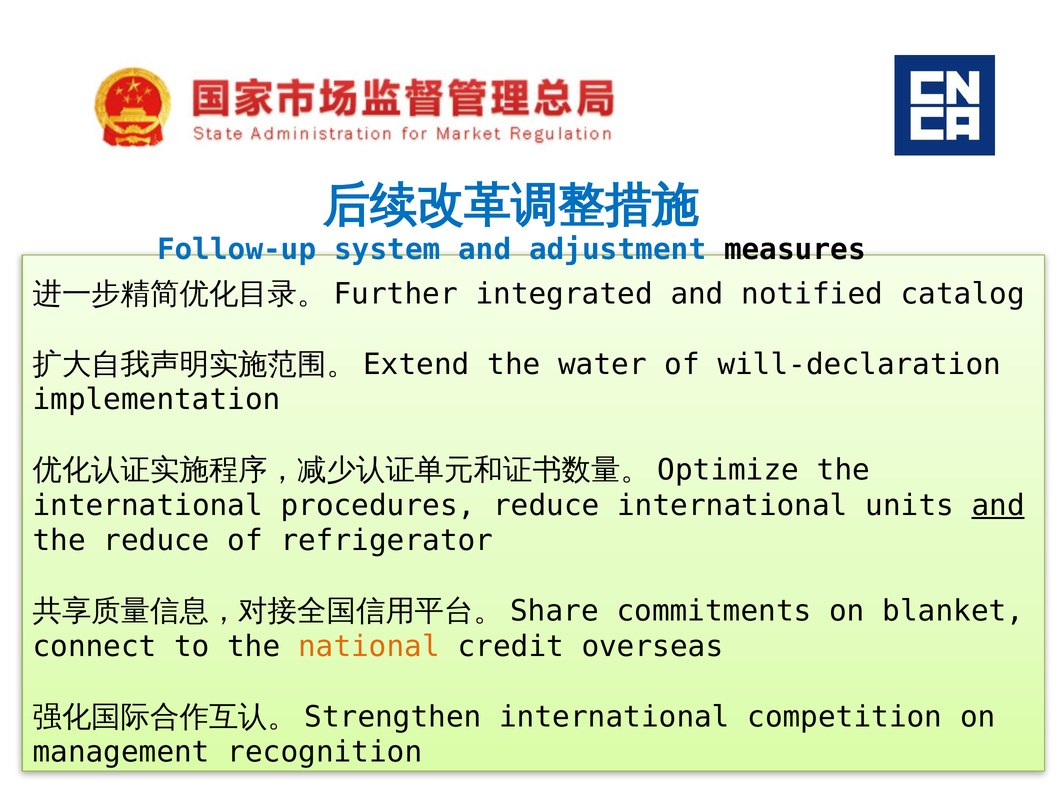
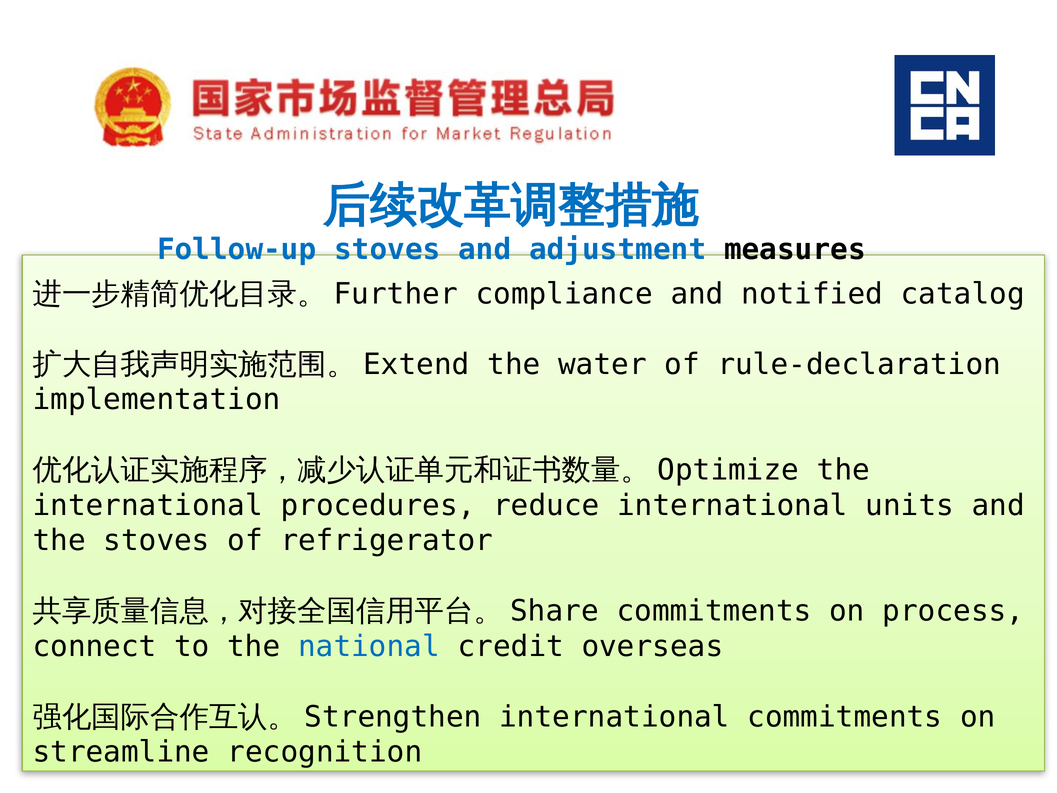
Follow-up system: system -> stoves
integrated: integrated -> compliance
will-declaration: will-declaration -> rule-declaration
and at (998, 505) underline: present -> none
the reduce: reduce -> stoves
blanket: blanket -> process
national colour: orange -> blue
international competition: competition -> commitments
management: management -> streamline
